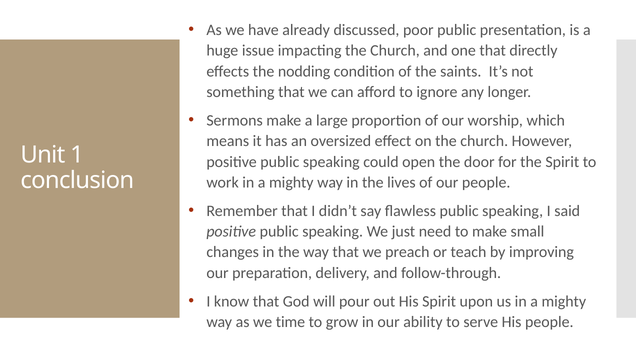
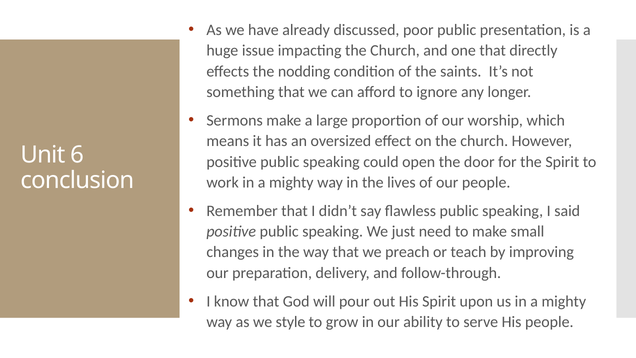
1: 1 -> 6
time: time -> style
